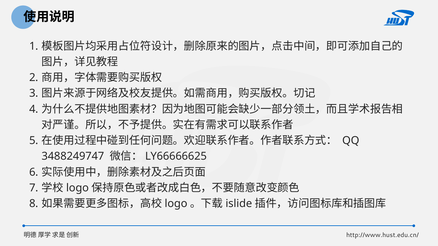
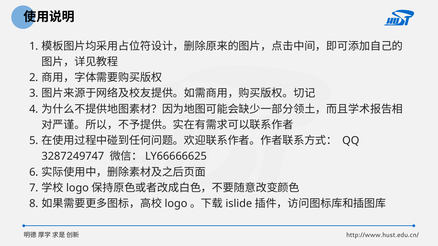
3488249747: 3488249747 -> 3287249747
